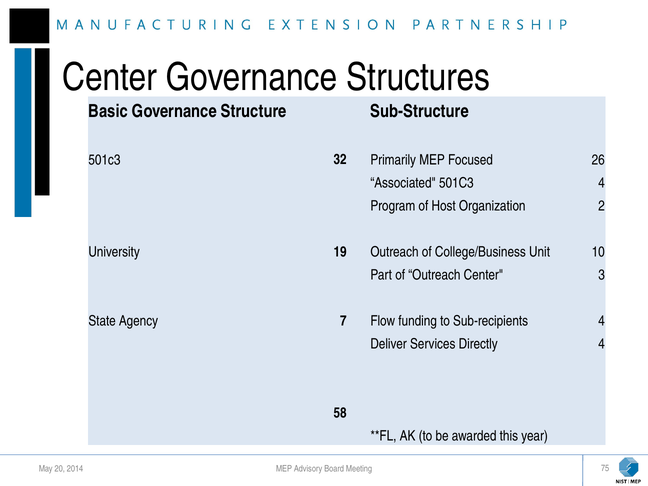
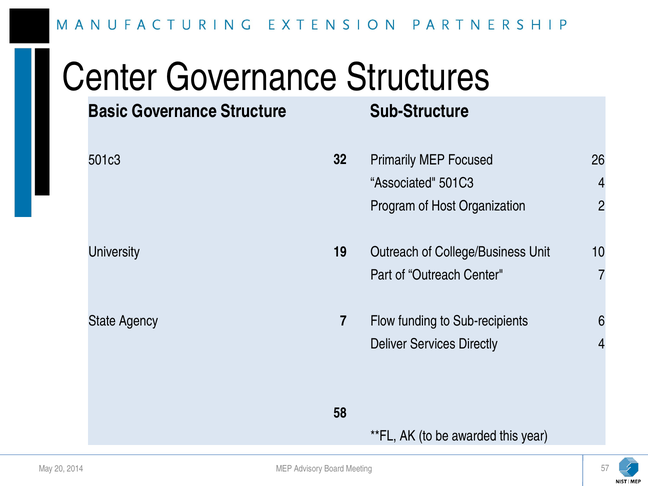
Center 3: 3 -> 7
Sub-recipients 4: 4 -> 6
75: 75 -> 57
